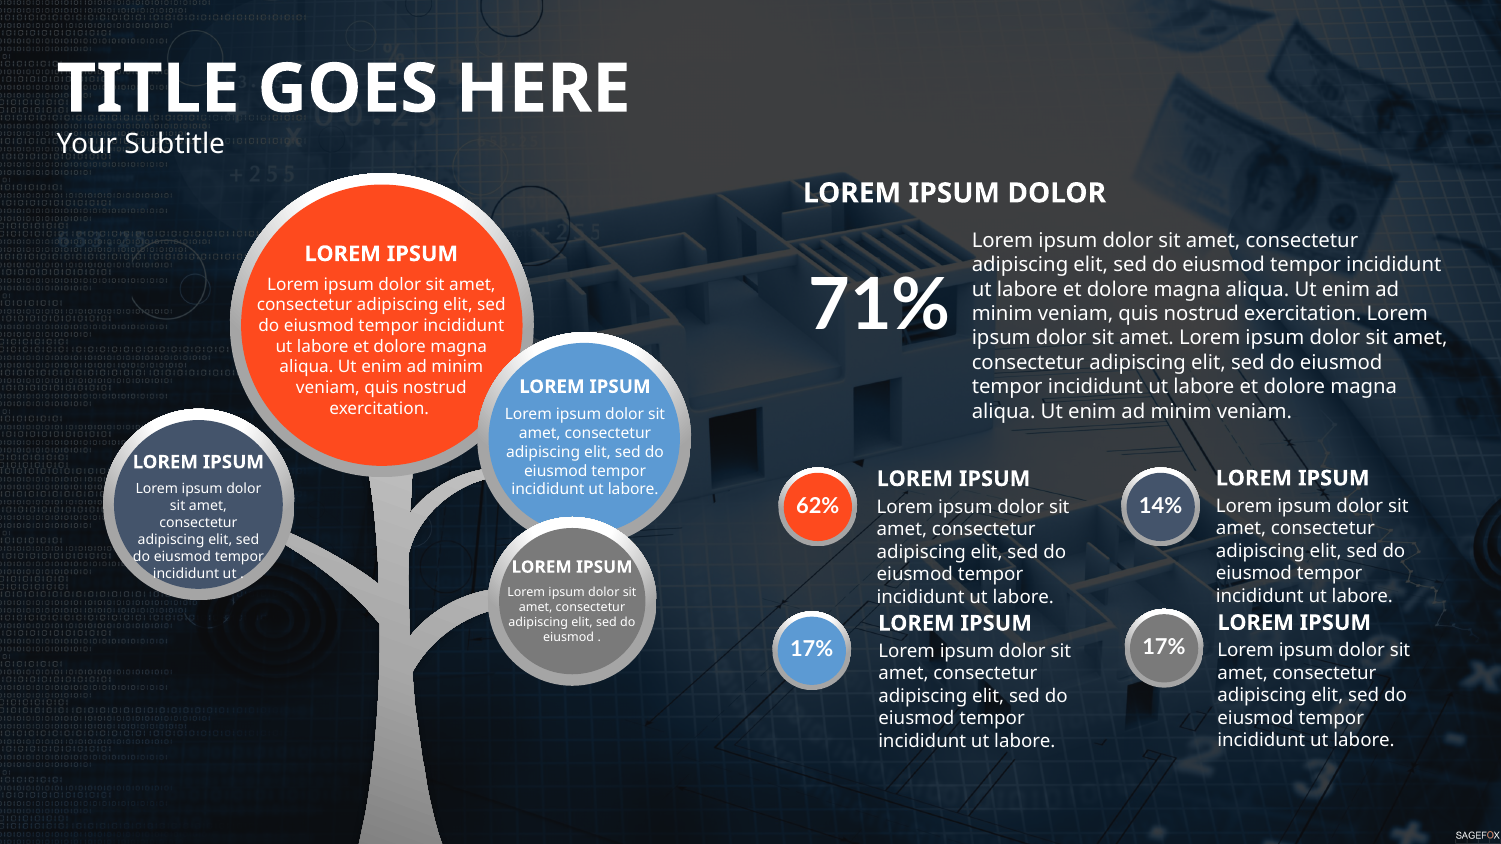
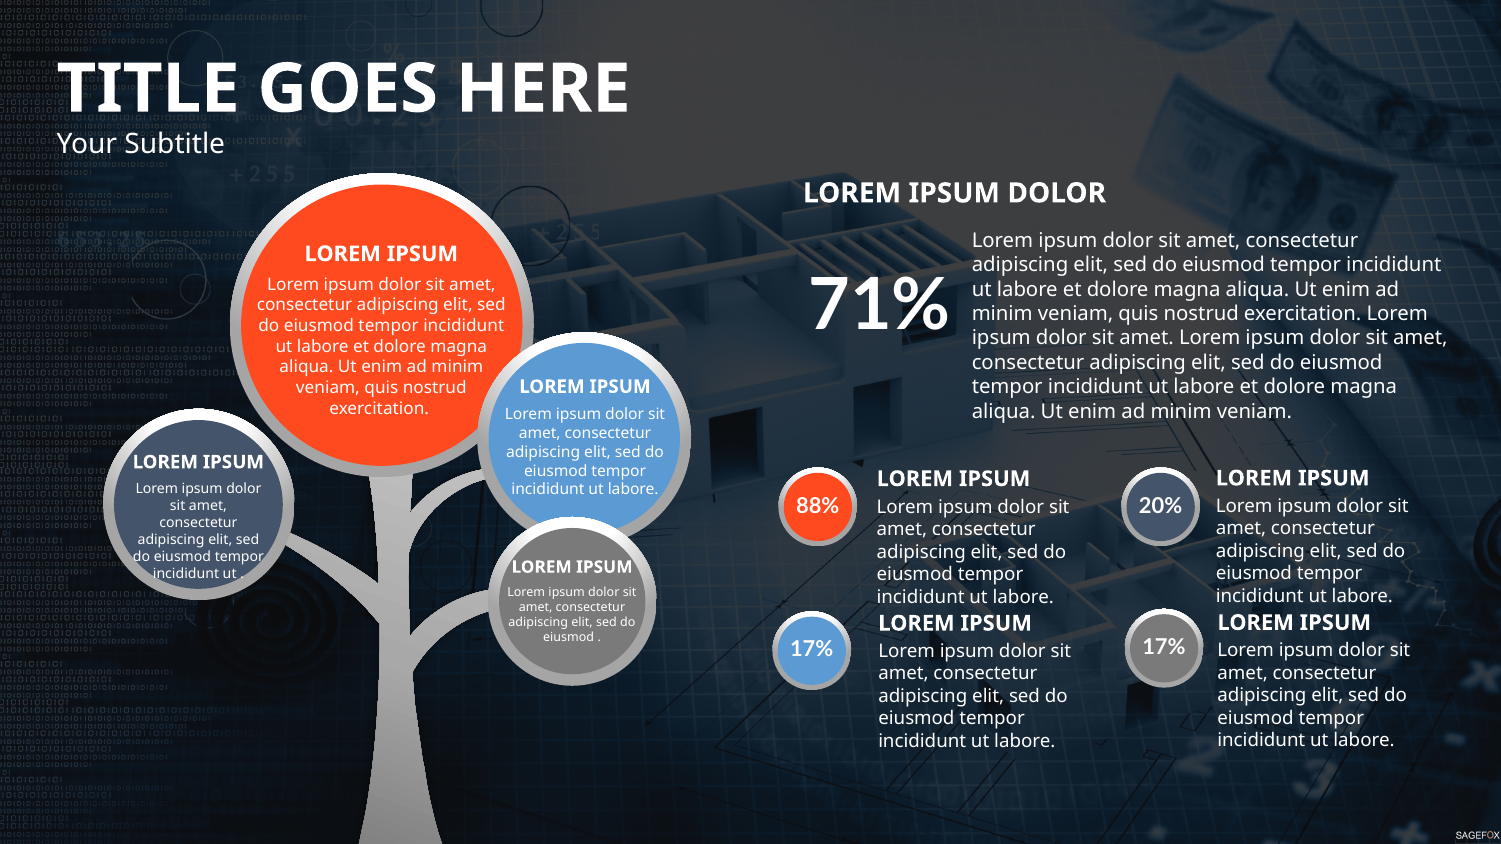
62%: 62% -> 88%
14%: 14% -> 20%
